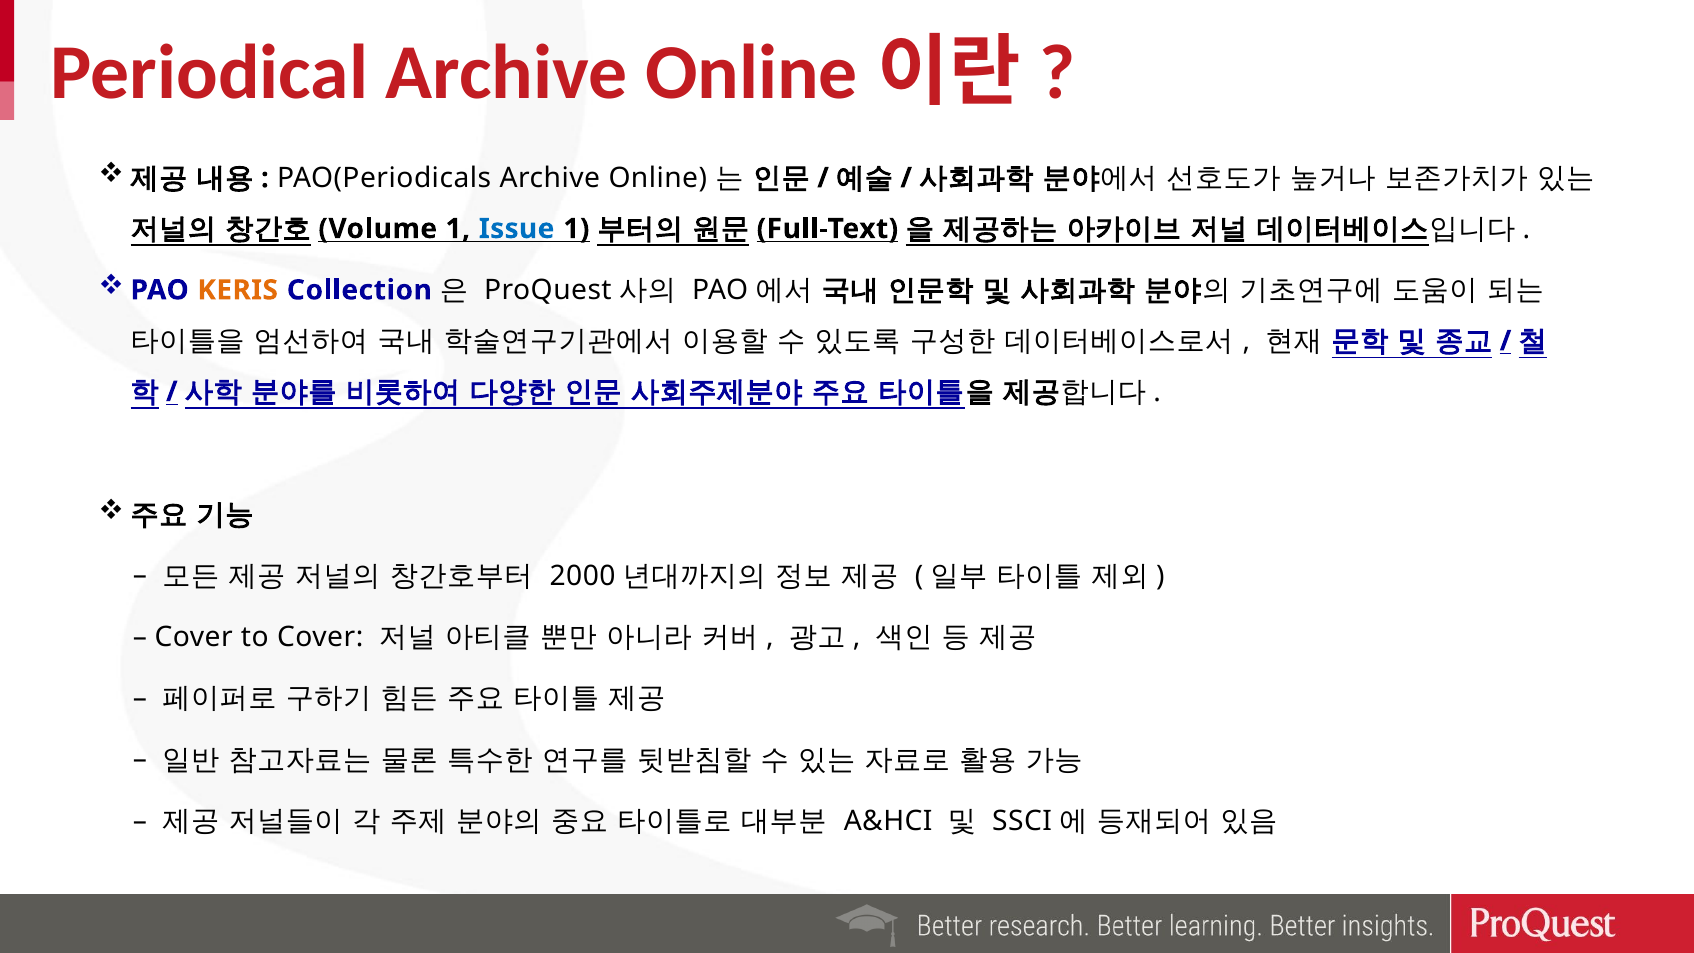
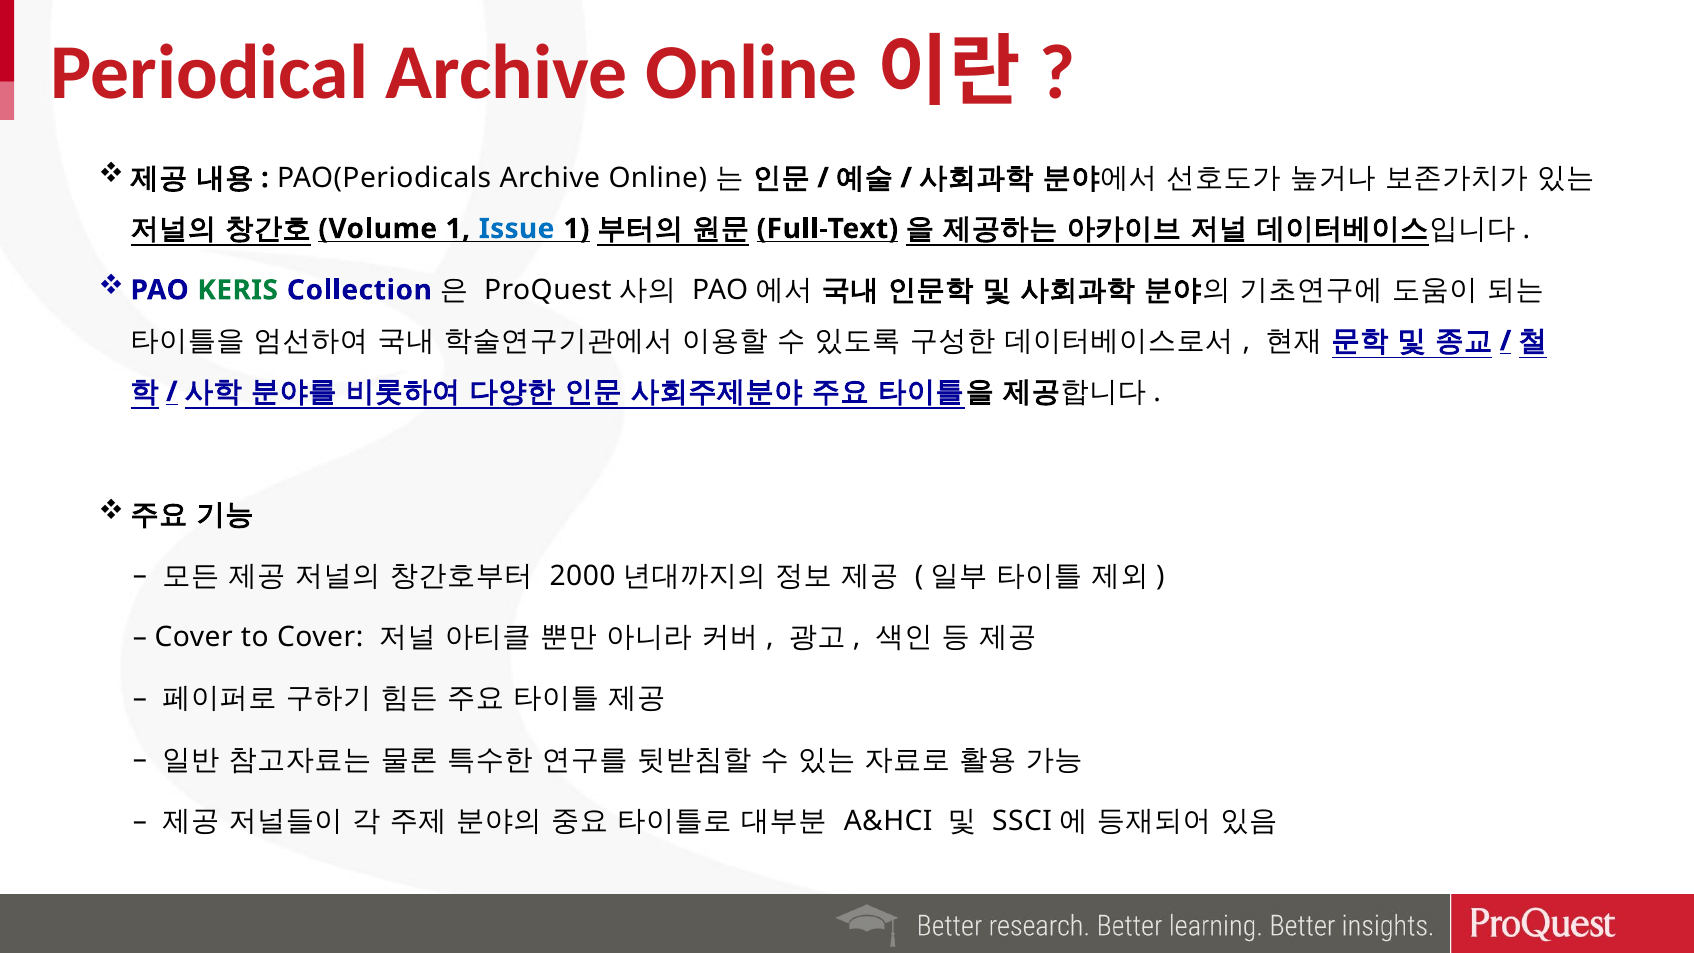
KERIS colour: orange -> green
